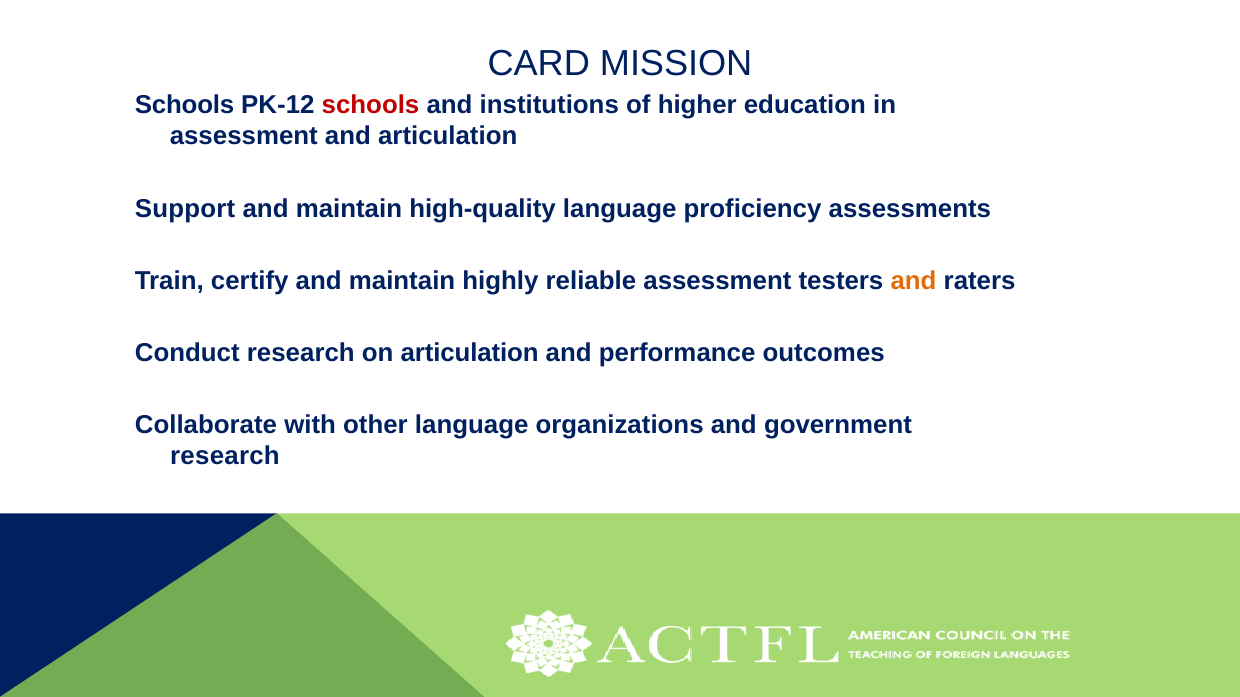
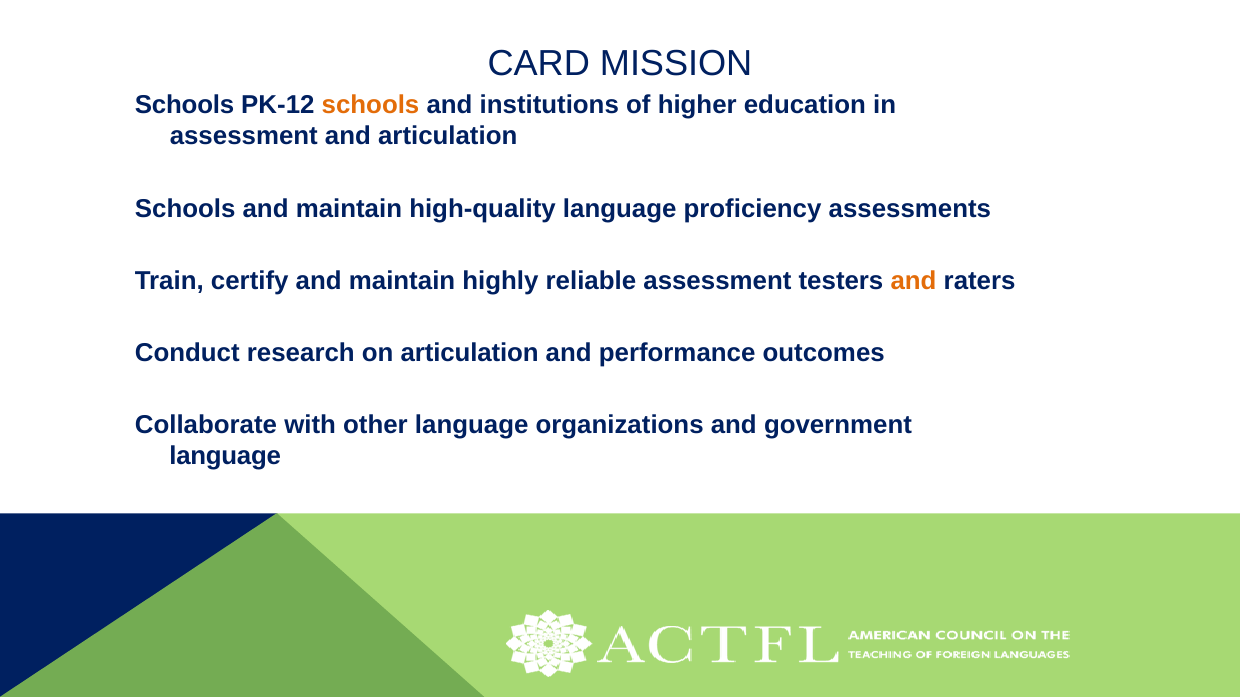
schools at (371, 105) colour: red -> orange
Support at (185, 209): Support -> Schools
research at (225, 457): research -> language
